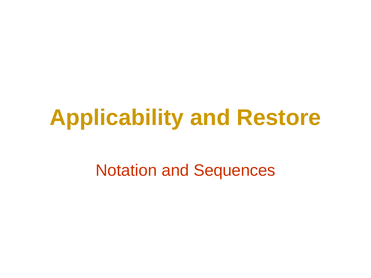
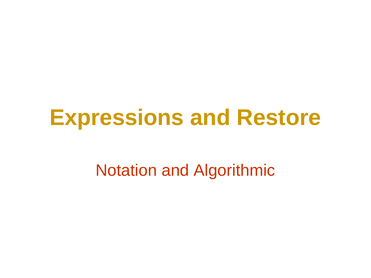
Applicability: Applicability -> Expressions
Sequences: Sequences -> Algorithmic
